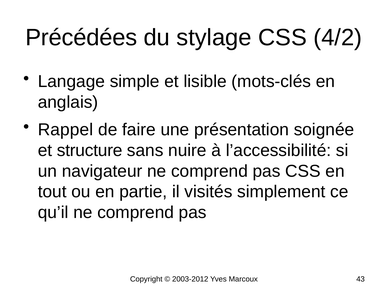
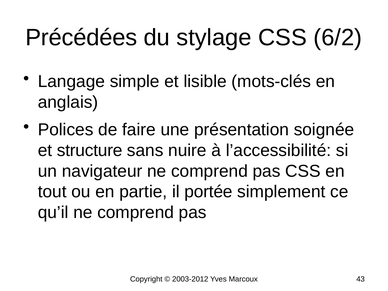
4/2: 4/2 -> 6/2
Rappel: Rappel -> Polices
visités: visités -> portée
